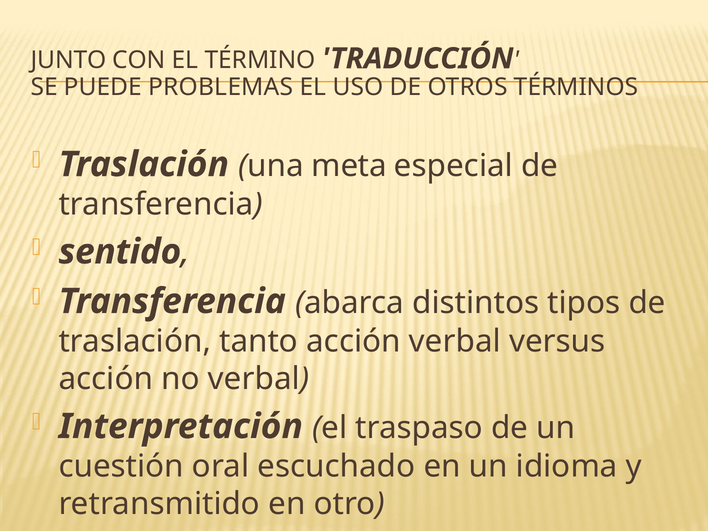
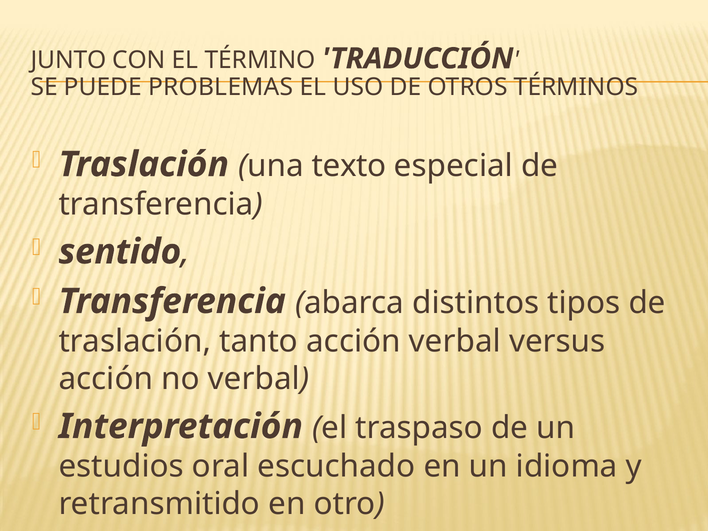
meta: meta -> texto
cuestión: cuestión -> estudios
